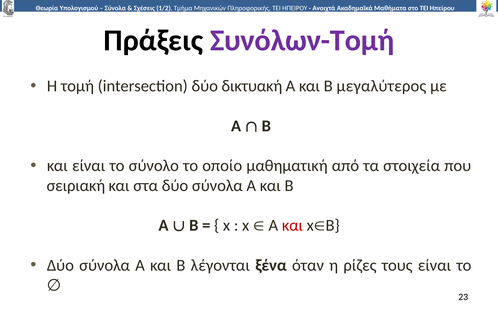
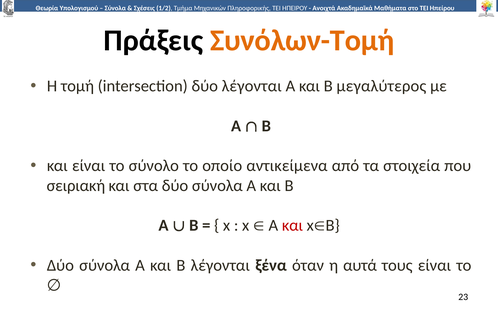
Συνόλων-Τομή colour: purple -> orange
δύο δικτυακή: δικτυακή -> λέγονται
μαθηματική: μαθηματική -> αντικείμενα
ρίζες: ρίζες -> αυτά
